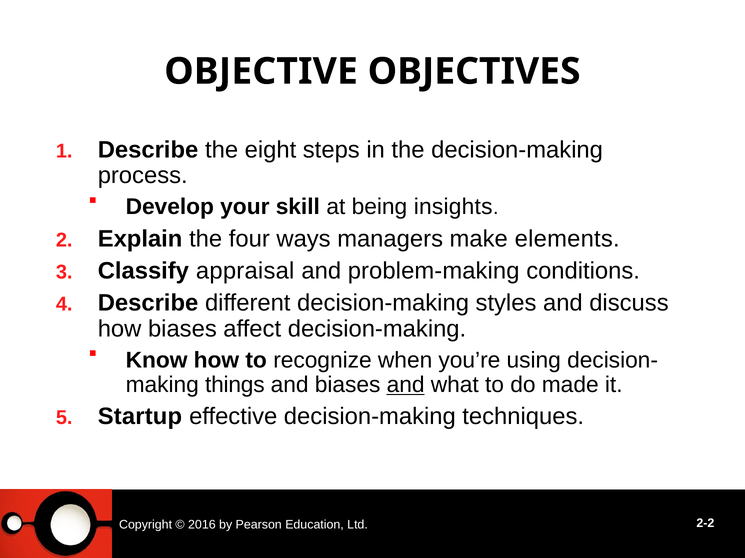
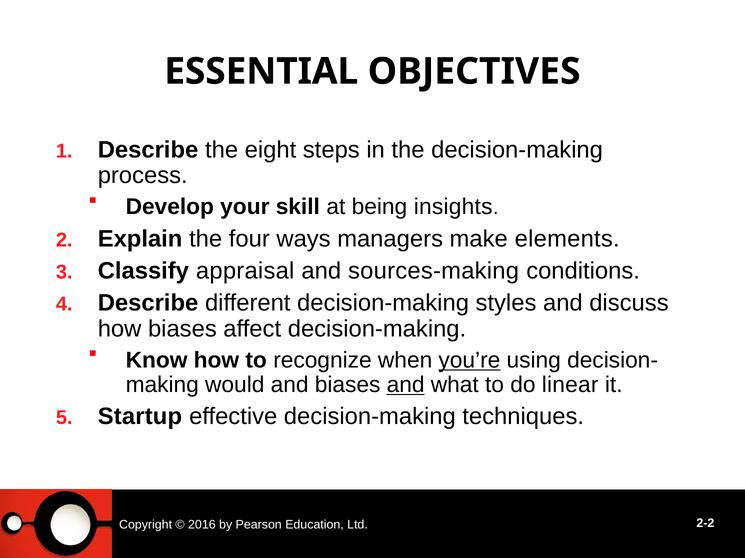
OBJECTIVE: OBJECTIVE -> ESSENTIAL
problem-making: problem-making -> sources-making
you’re underline: none -> present
things: things -> would
made: made -> linear
